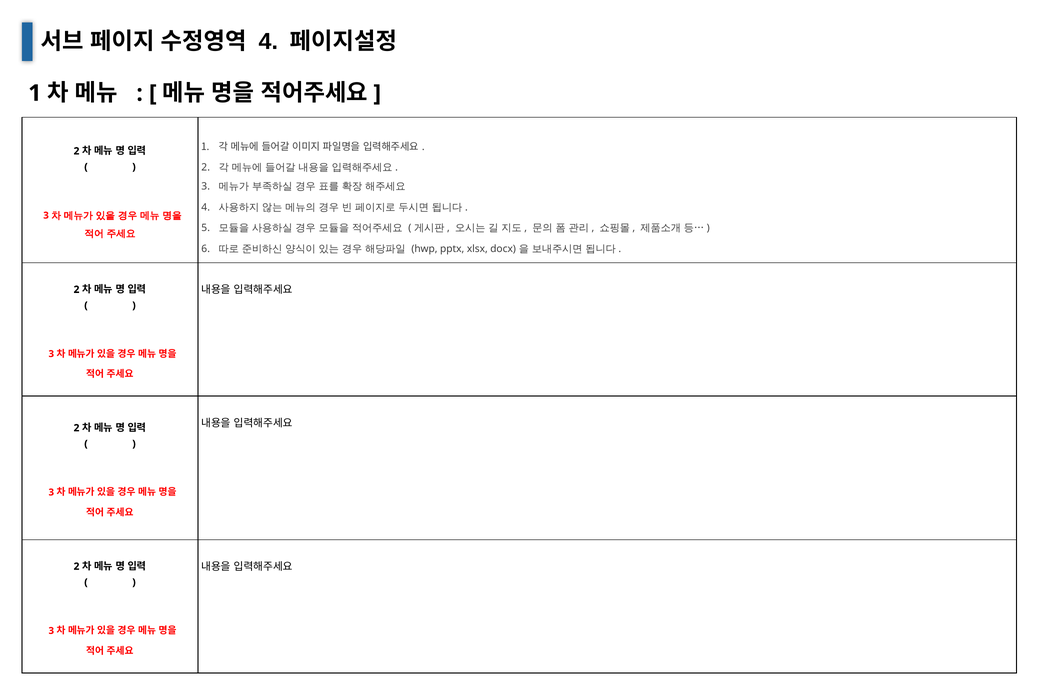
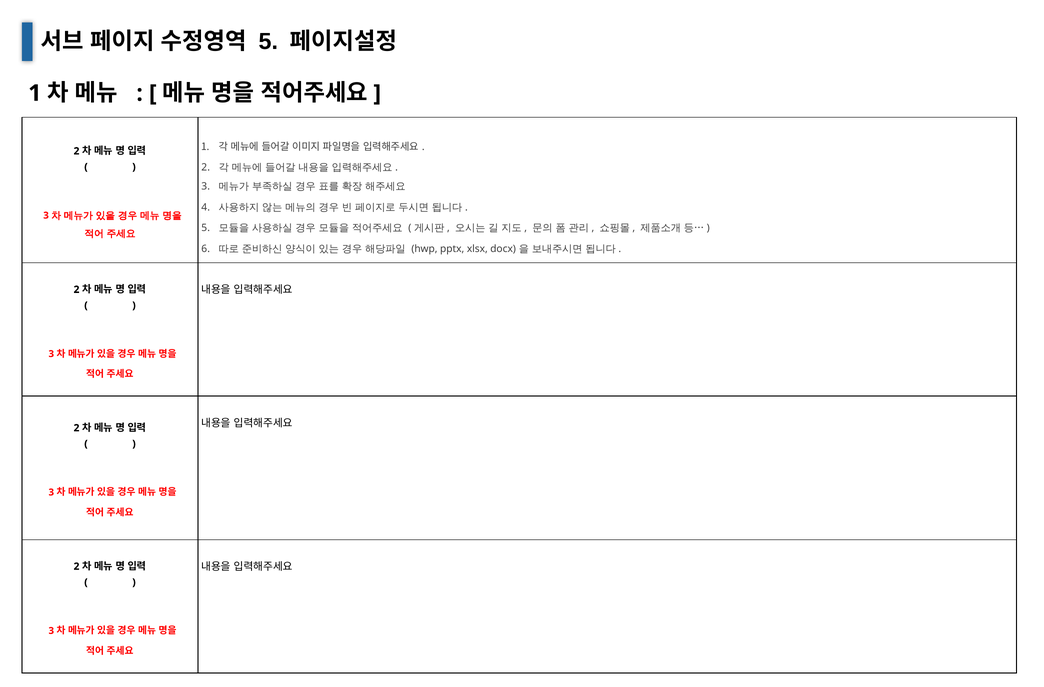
4 at (268, 41): 4 -> 5
